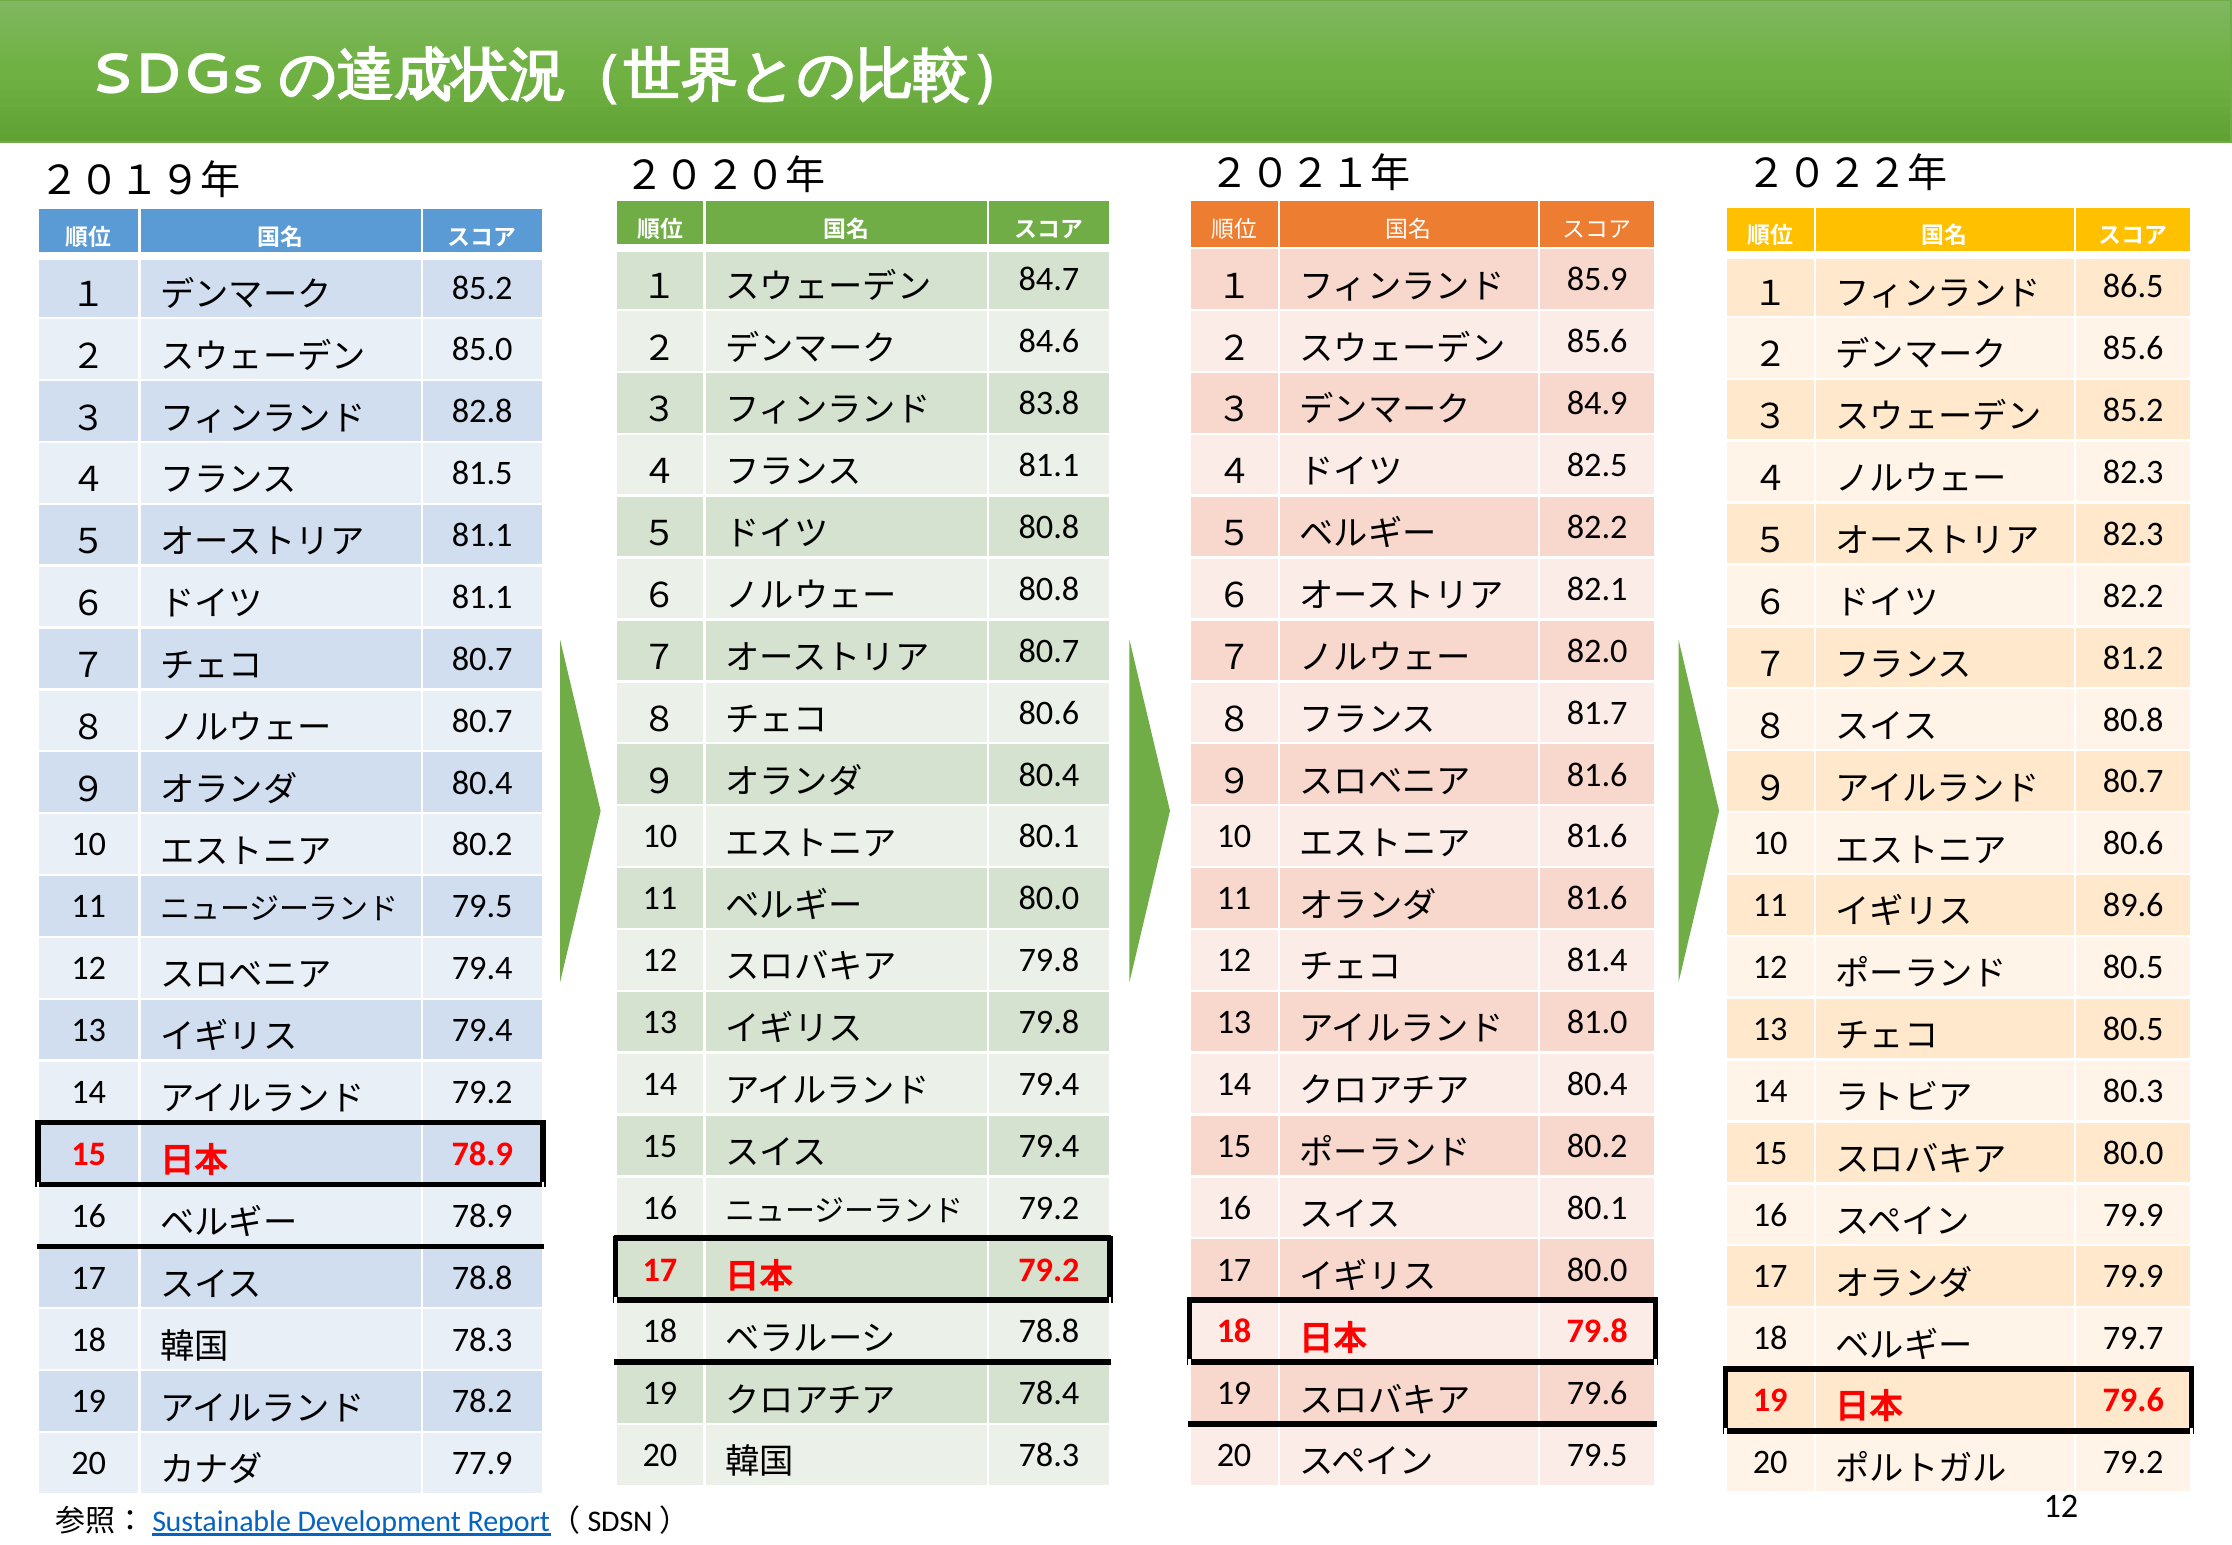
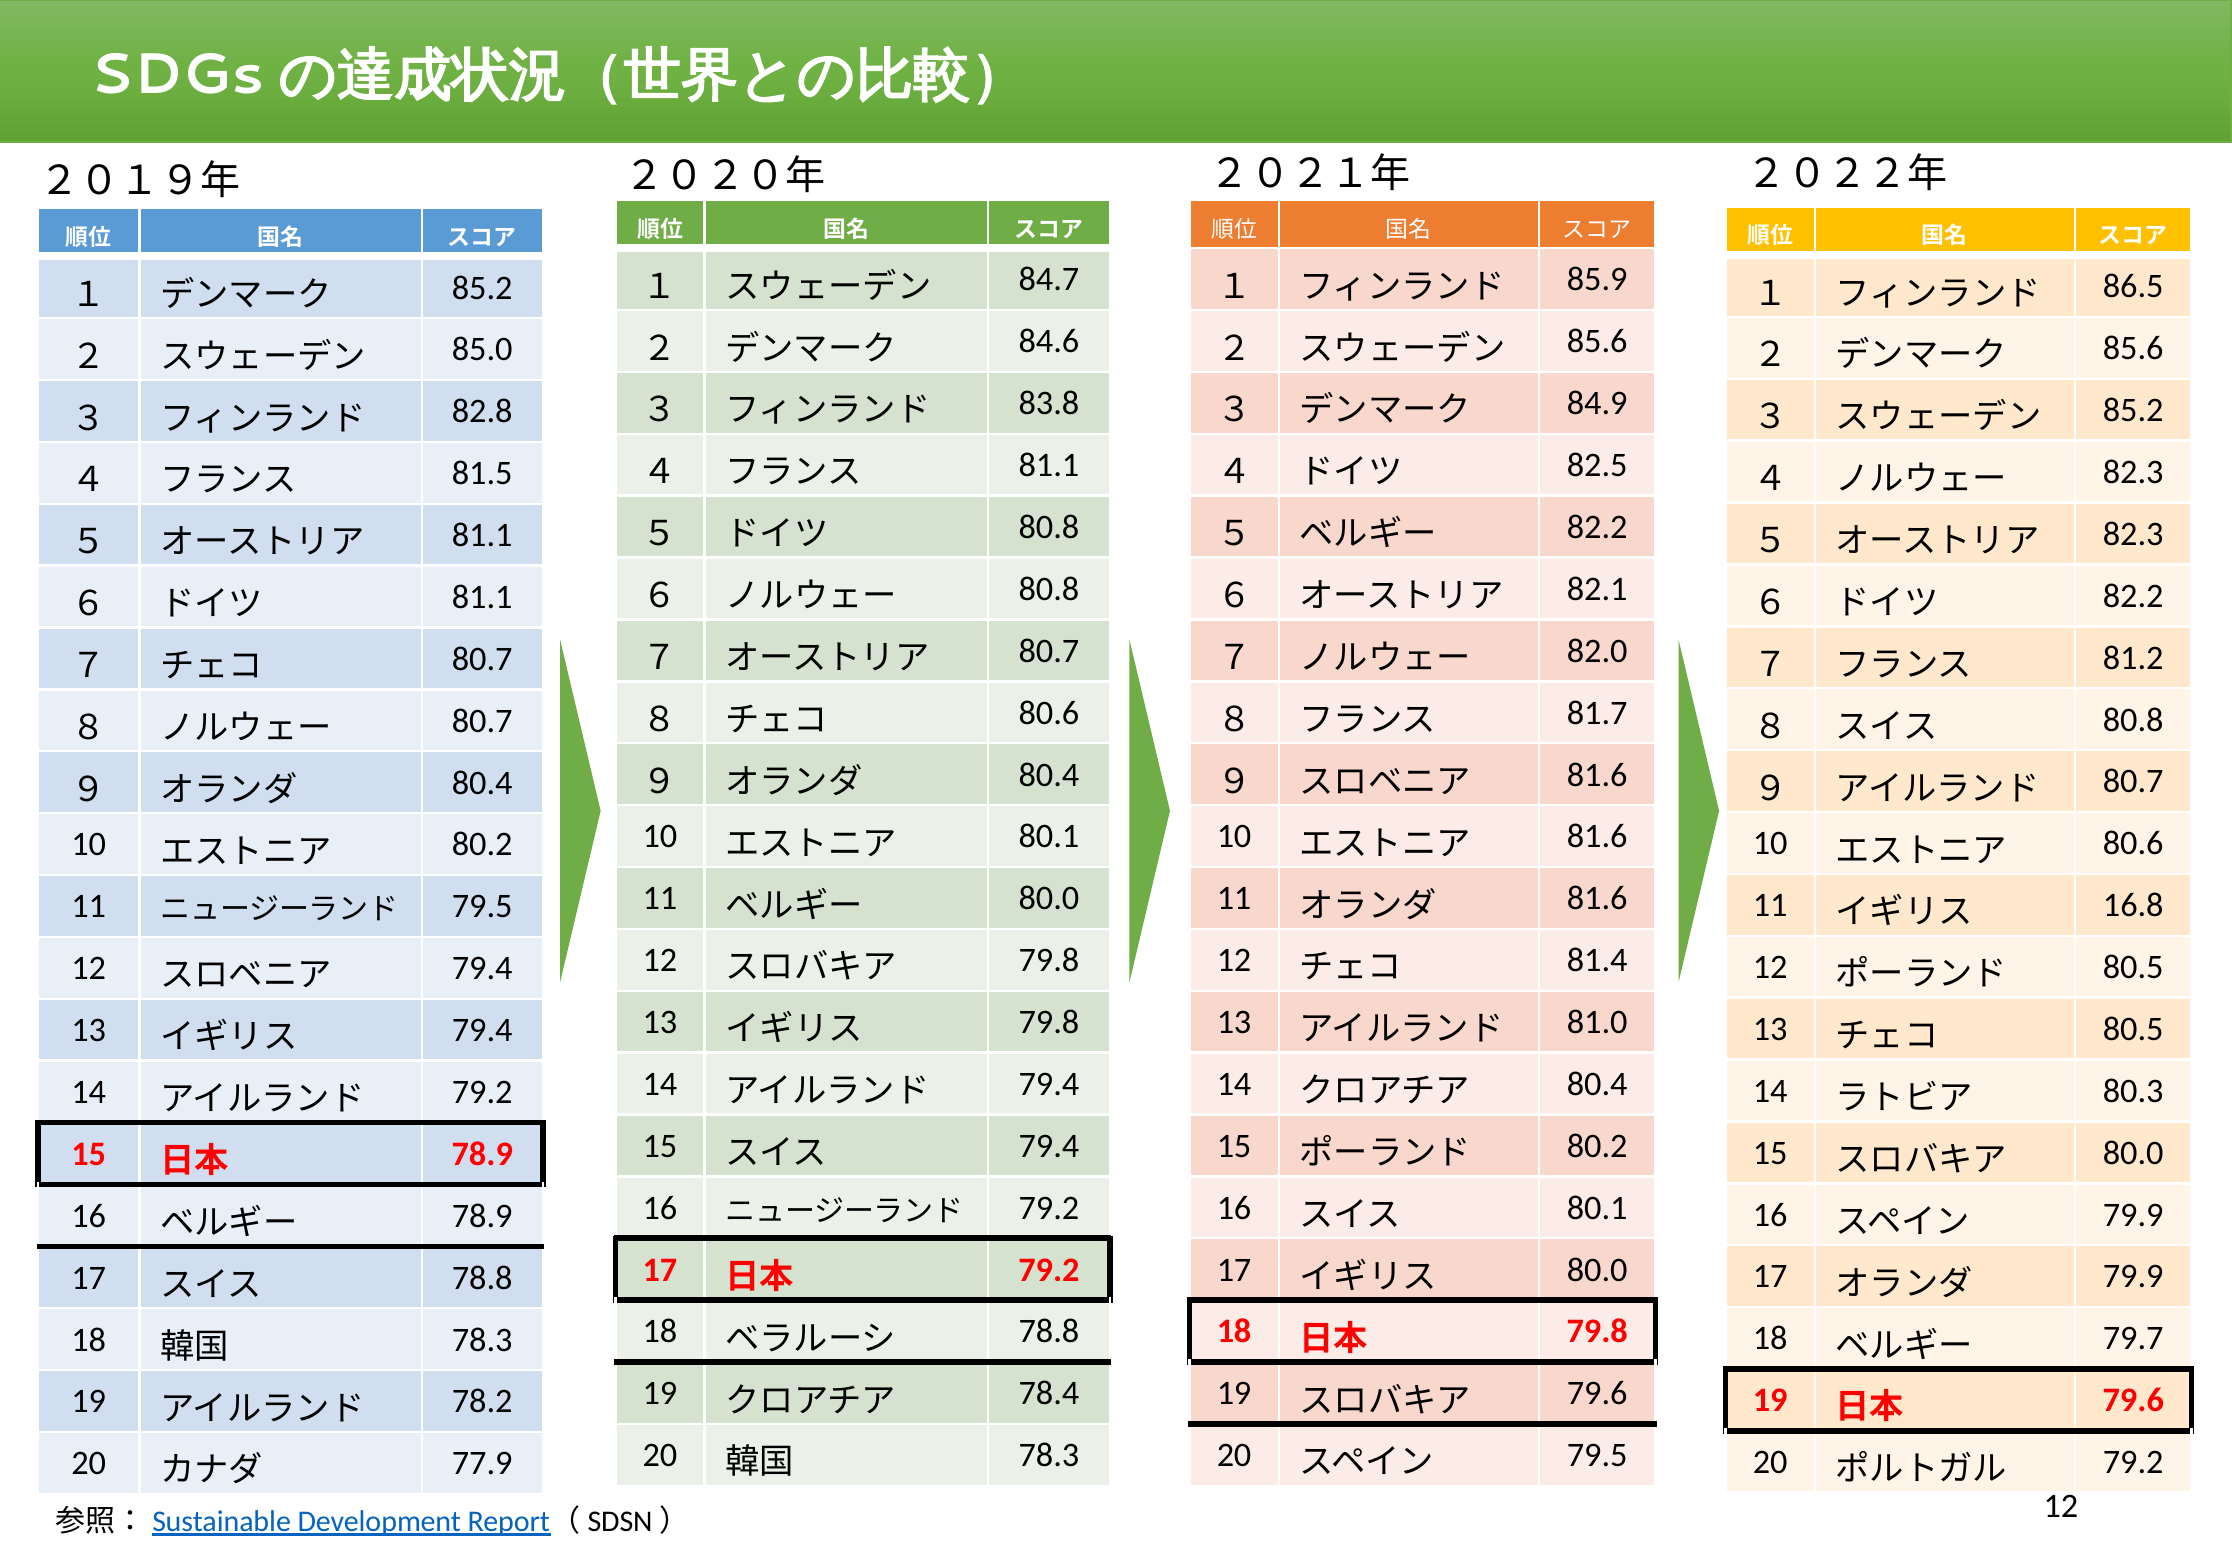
89.6: 89.6 -> 16.8
